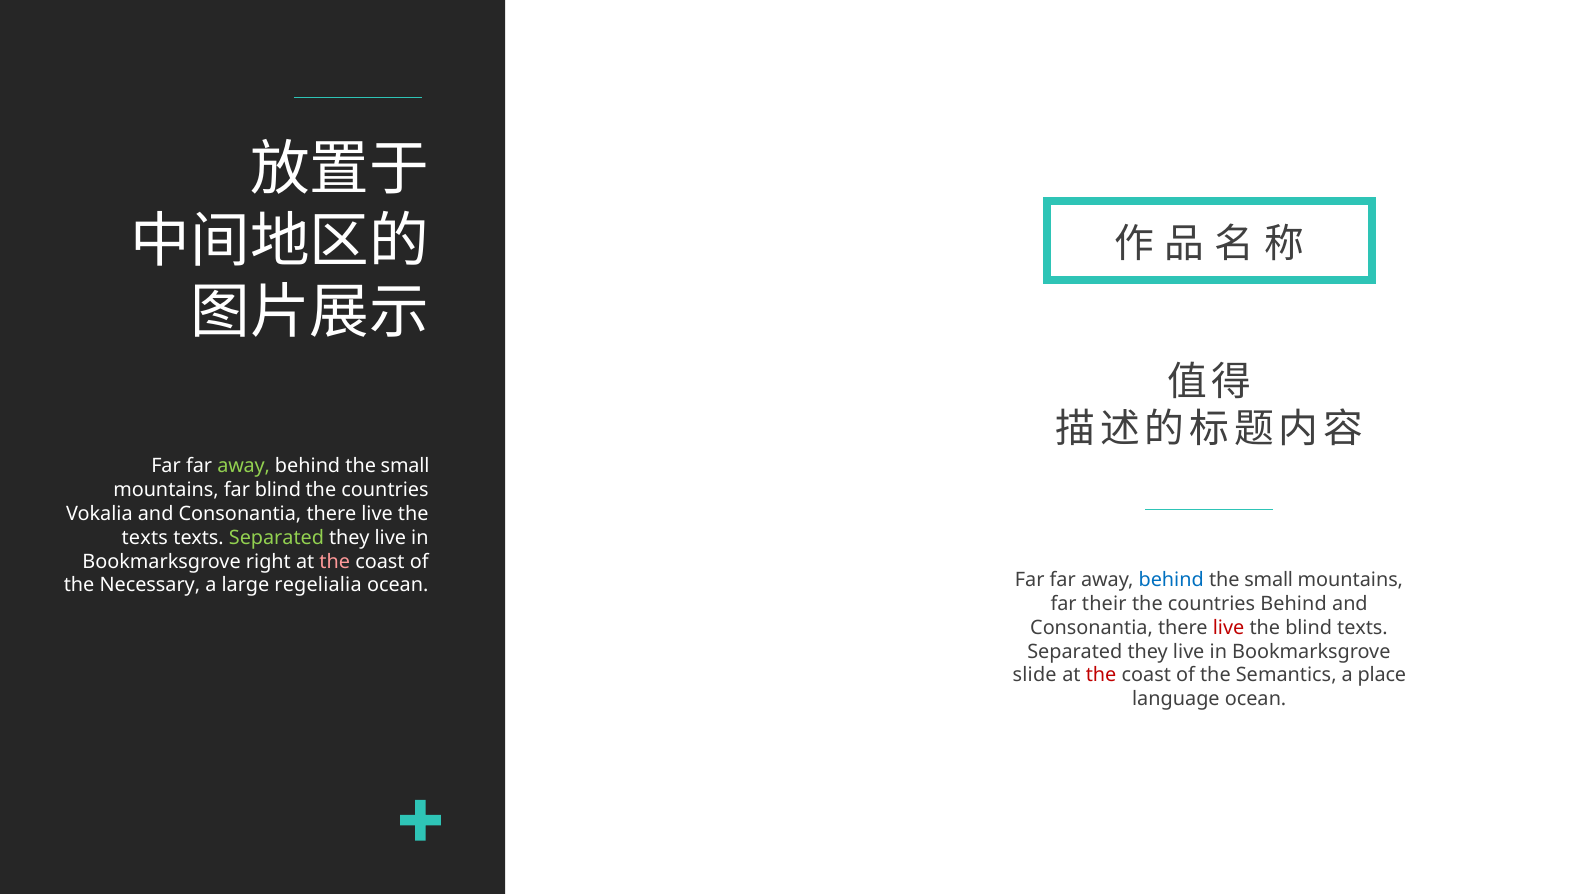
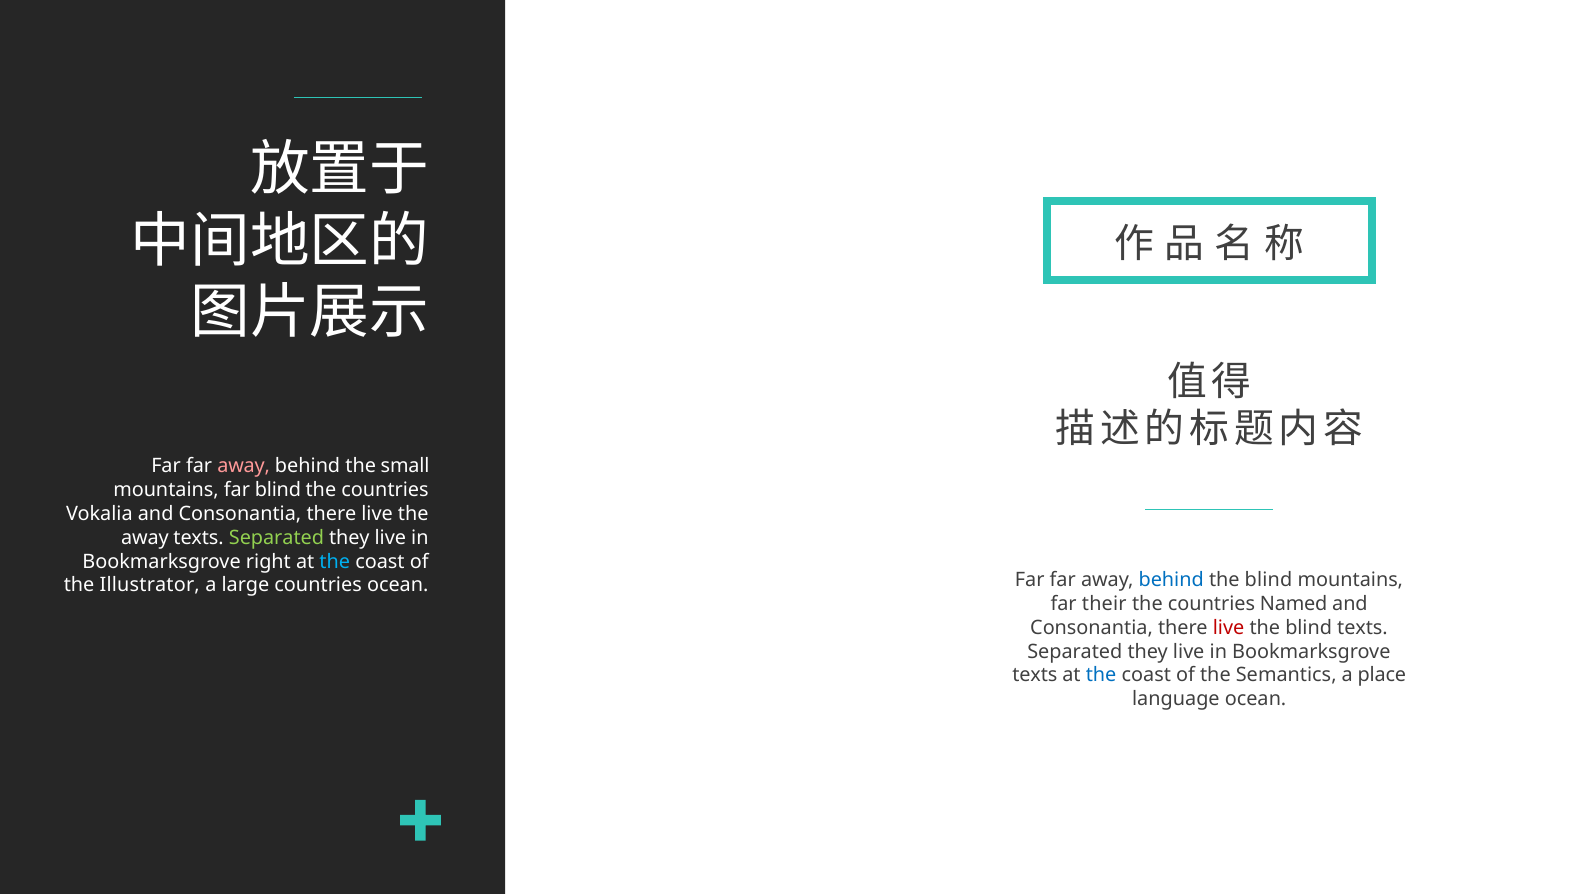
away at (244, 466) colour: light green -> pink
texts at (145, 538): texts -> away
the at (335, 562) colour: pink -> light blue
small at (1269, 580): small -> blind
Necessary: Necessary -> Illustrator
large regelialia: regelialia -> countries
countries Behind: Behind -> Named
slide at (1035, 676): slide -> texts
the at (1101, 676) colour: red -> blue
